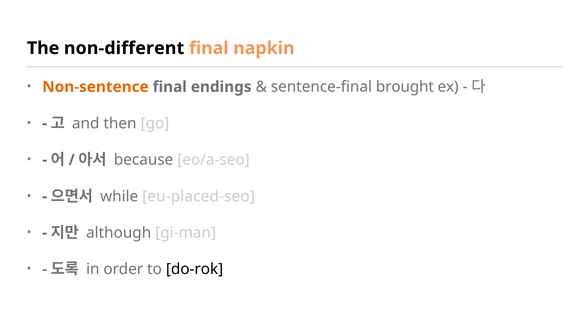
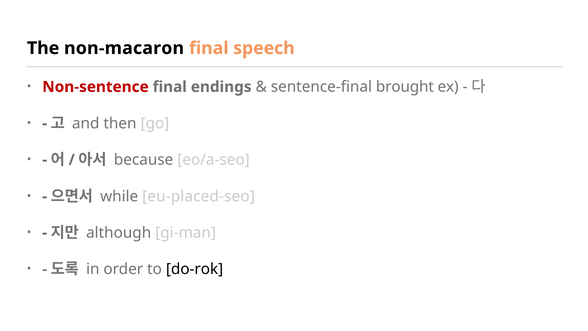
non-different: non-different -> non-macaron
napkin: napkin -> speech
Non-sentence colour: orange -> red
